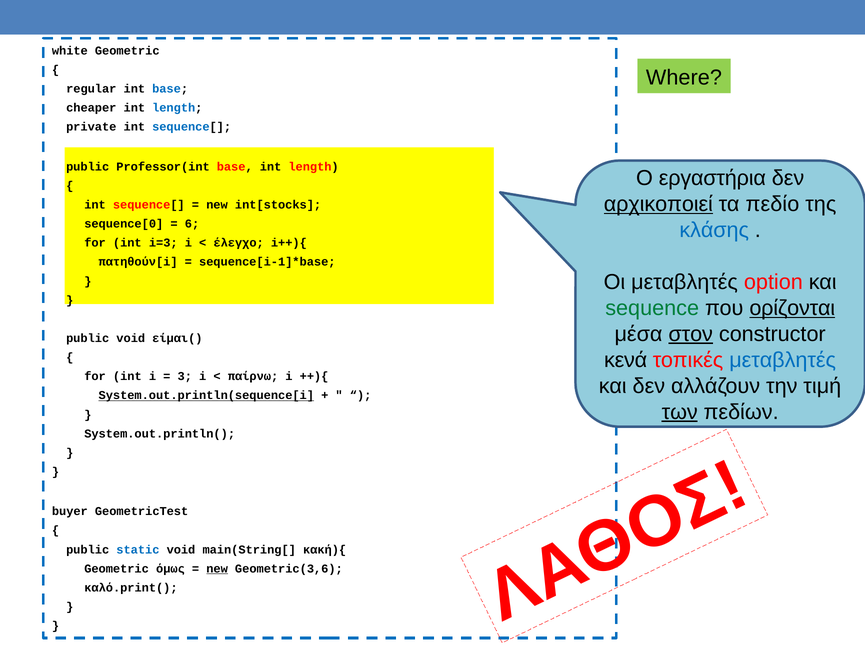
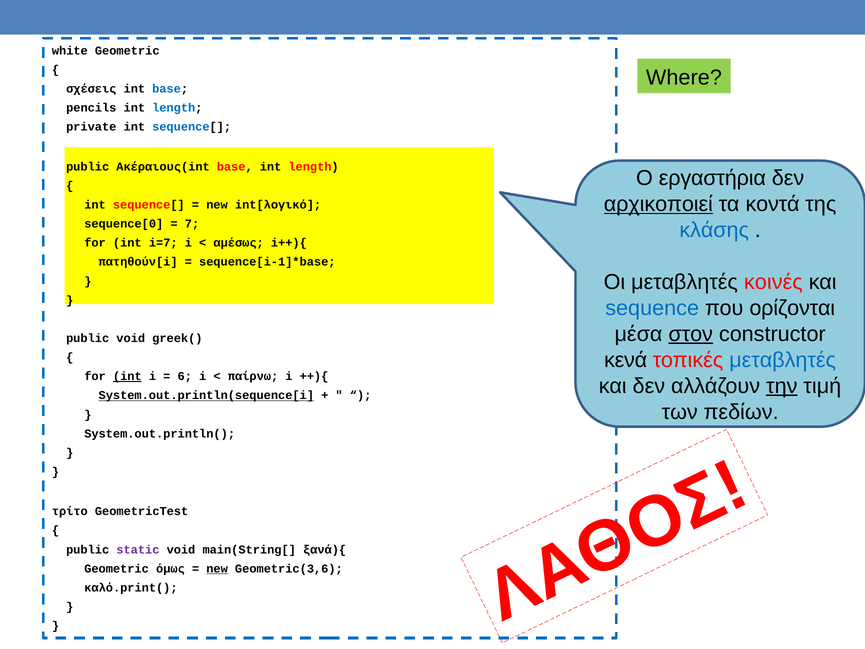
regular: regular -> σχέσεις
cheaper: cheaper -> pencils
Professor(int: Professor(int -> Ακέραιους(int
πεδίο: πεδίο -> κοντά
int[stocks: int[stocks -> int[λογικό
6: 6 -> 7
i=3: i=3 -> i=7
έλεγχο: έλεγχο -> αμέσως
option: option -> κοινές
sequence colour: green -> blue
ορίζονται underline: present -> none
είμαι(: είμαι( -> greek(
int at (127, 376) underline: none -> present
3: 3 -> 6
την underline: none -> present
των underline: present -> none
buyer: buyer -> τρίτο
static colour: blue -> purple
κακή){: κακή){ -> ξανά){
